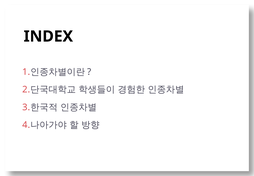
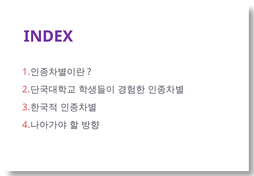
INDEX colour: black -> purple
